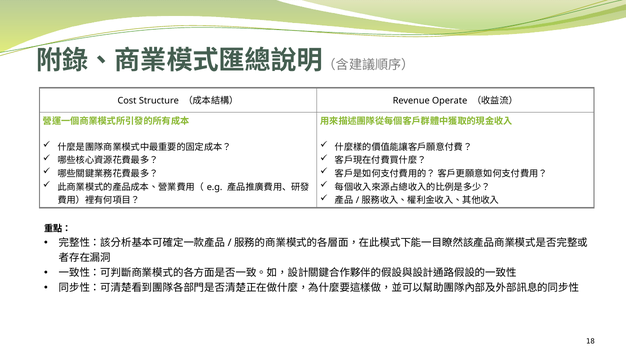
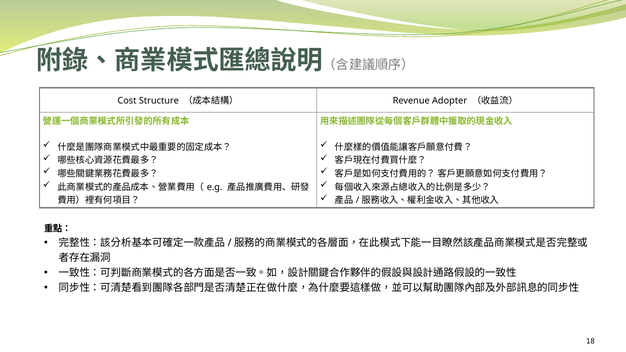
Operate: Operate -> Adopter
